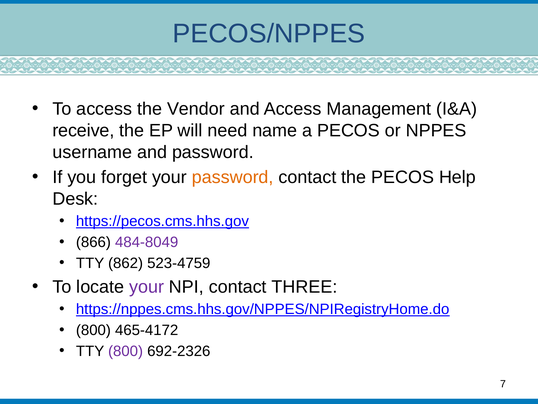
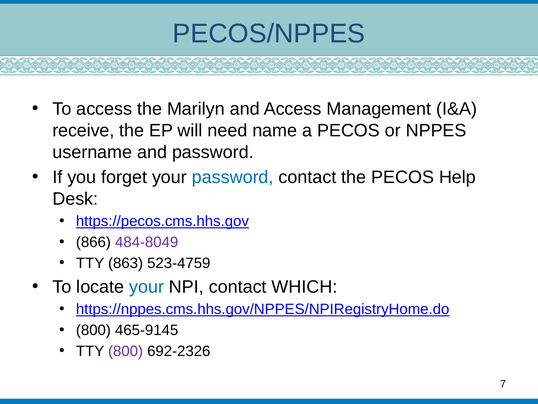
Vendor: Vendor -> Marilyn
password at (233, 177) colour: orange -> blue
862: 862 -> 863
your at (147, 286) colour: purple -> blue
THREE: THREE -> WHICH
465-4172: 465-4172 -> 465-9145
